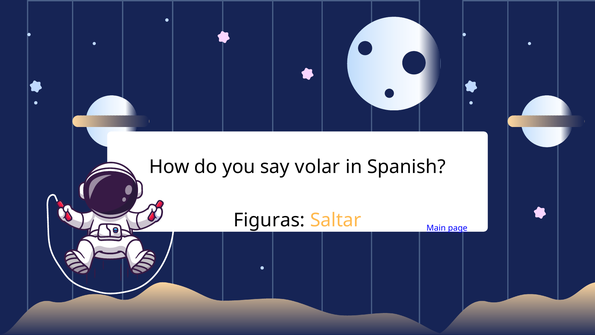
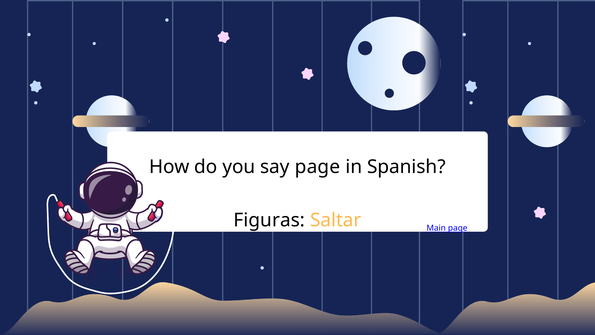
say volar: volar -> page
